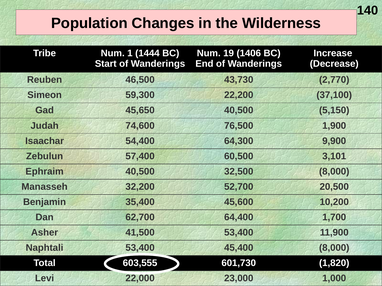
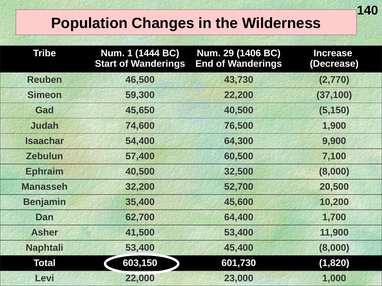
19: 19 -> 29
3,101: 3,101 -> 7,100
603,555: 603,555 -> 603,150
